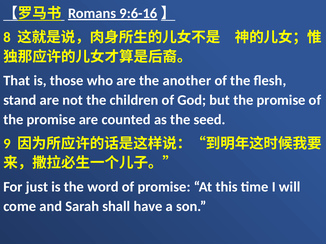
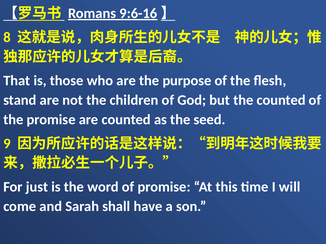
another: another -> purpose
but the promise: promise -> counted
